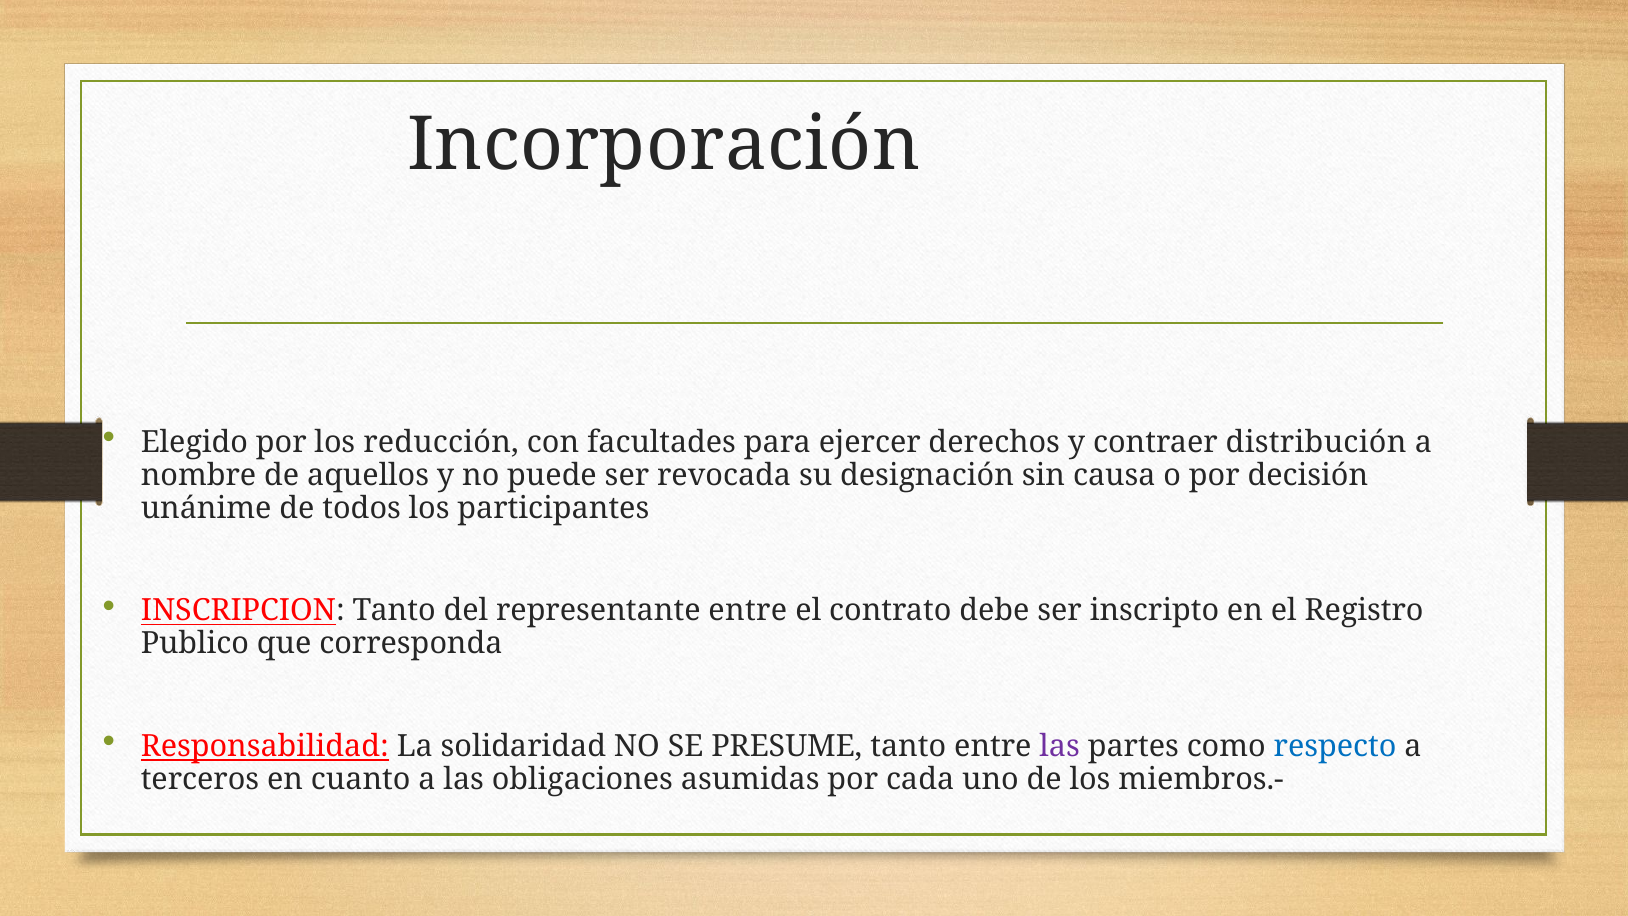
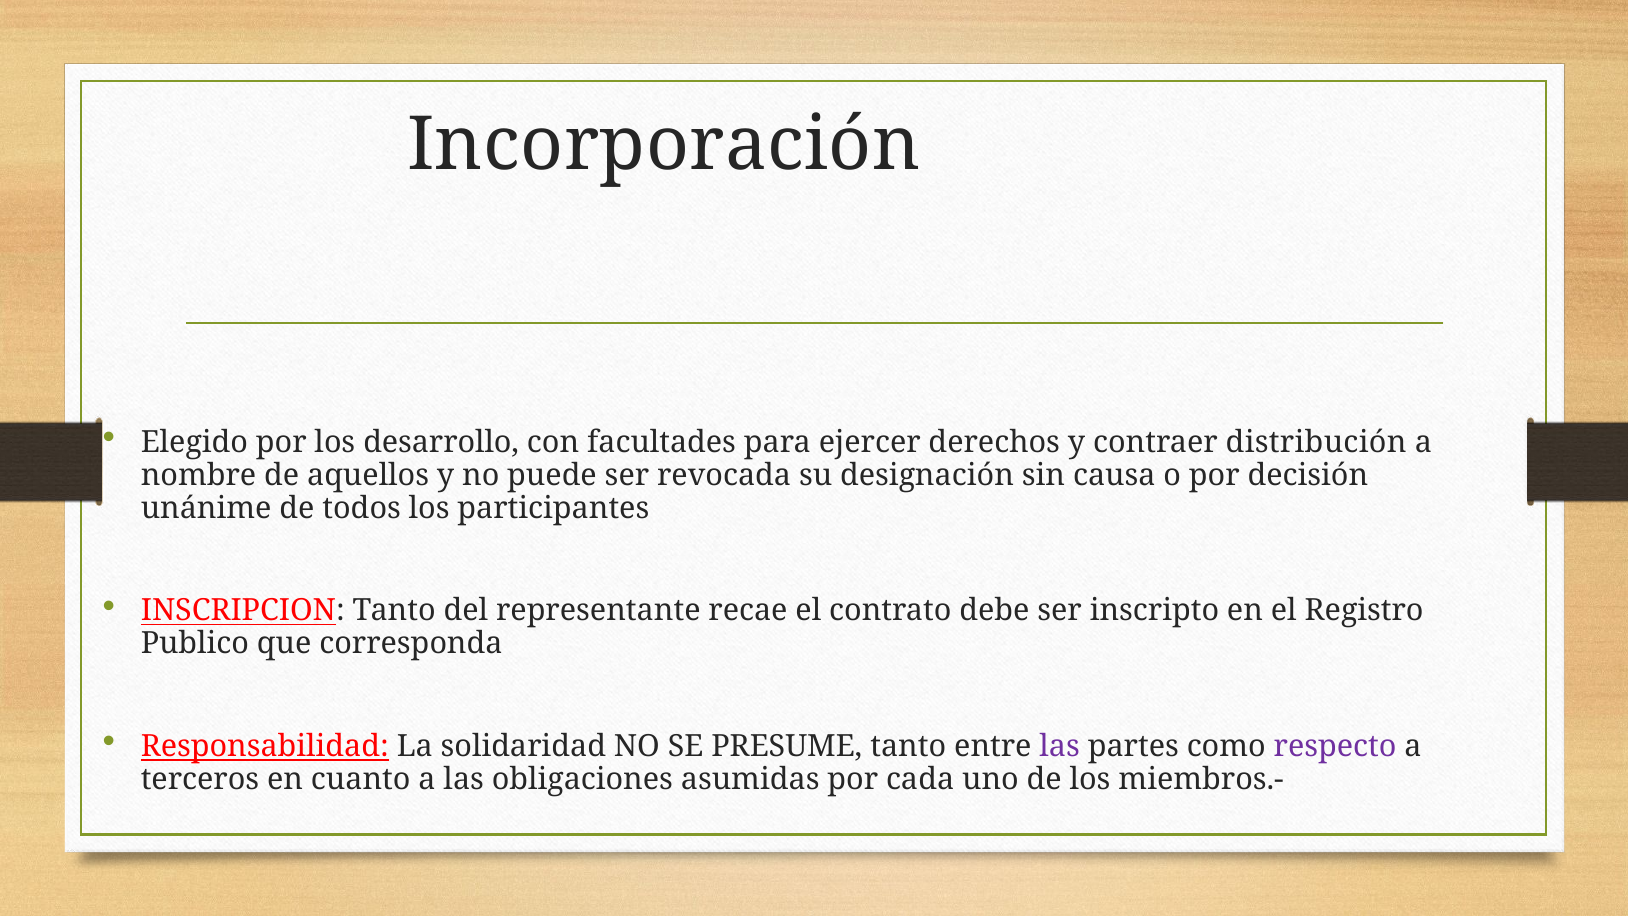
reducción: reducción -> desarrollo
representante entre: entre -> recae
respecto colour: blue -> purple
